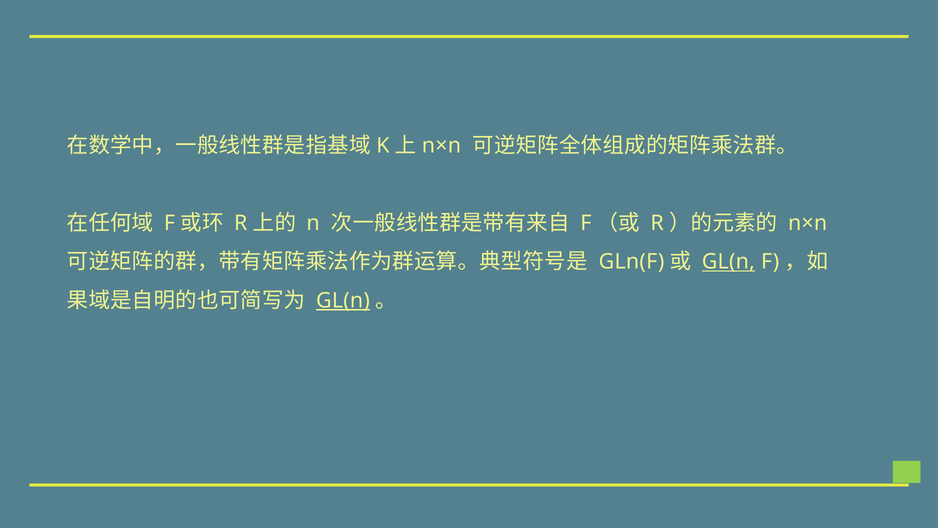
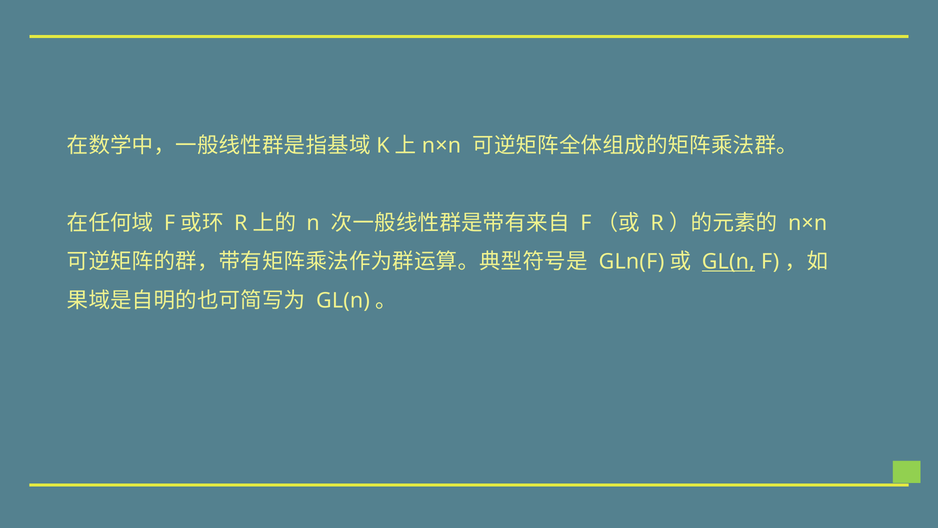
GL(n at (343, 300) underline: present -> none
